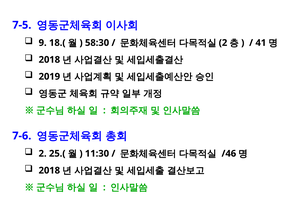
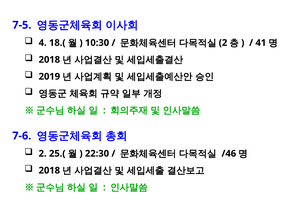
9: 9 -> 4
58:30: 58:30 -> 10:30
11:30: 11:30 -> 22:30
